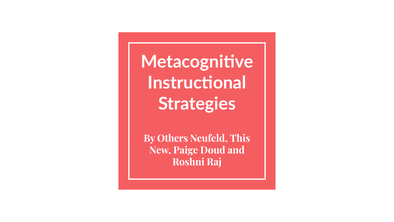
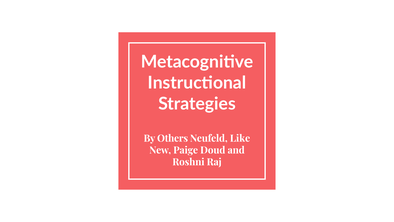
This: This -> Like
